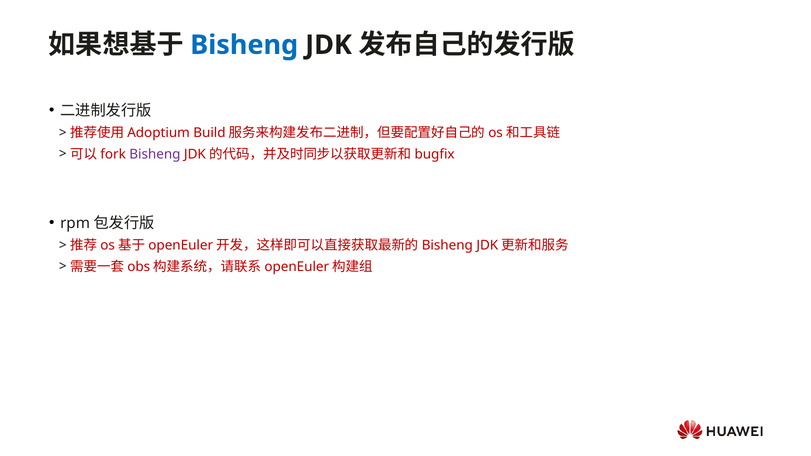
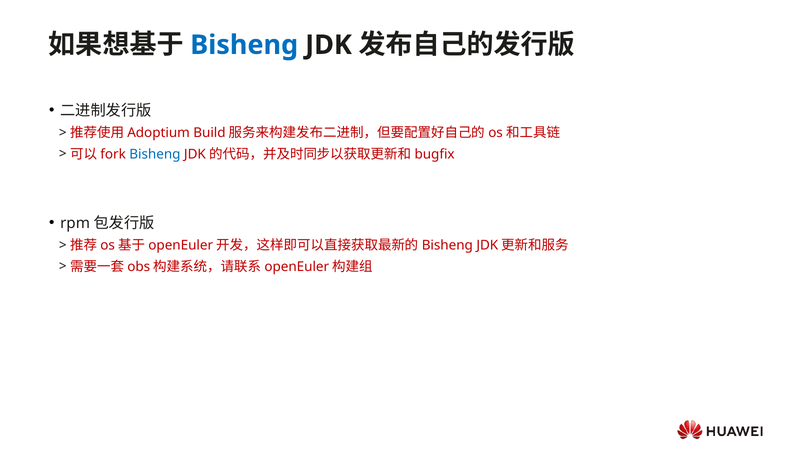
Bisheng at (155, 154) colour: purple -> blue
